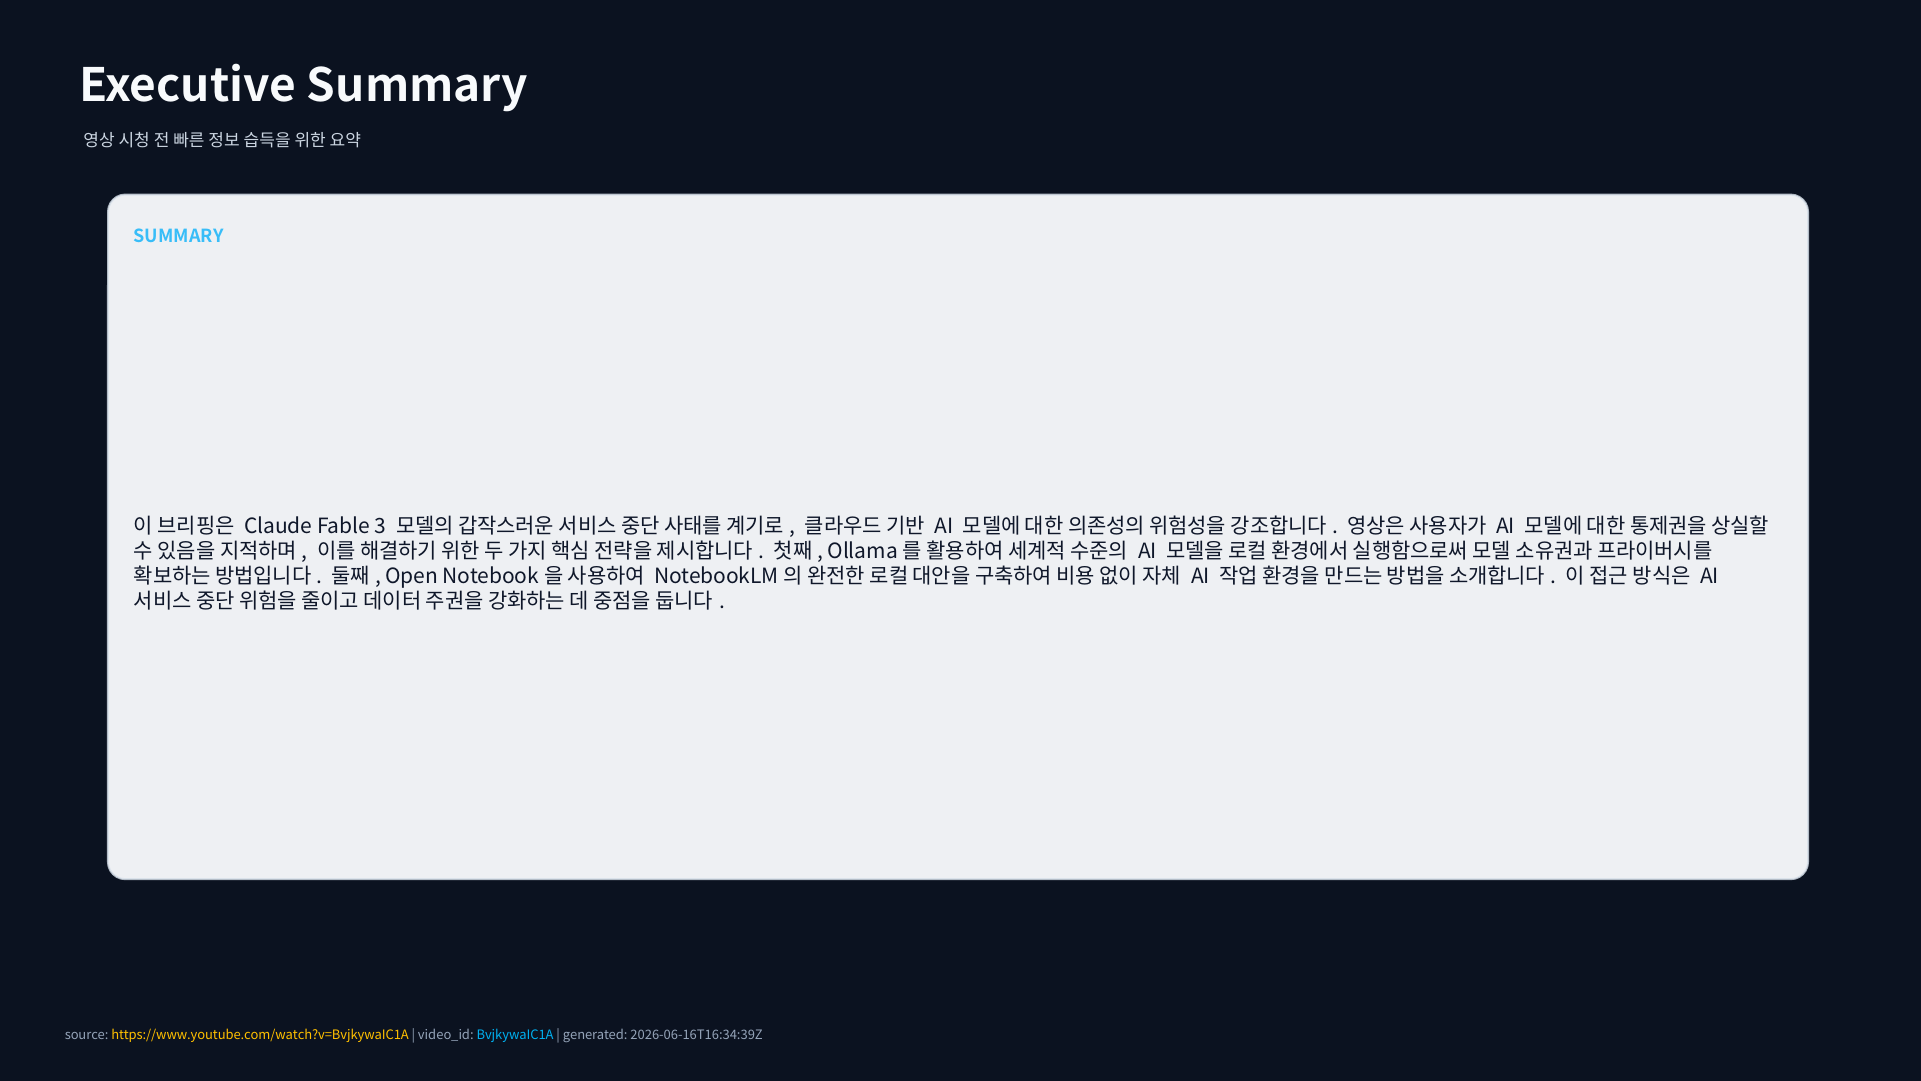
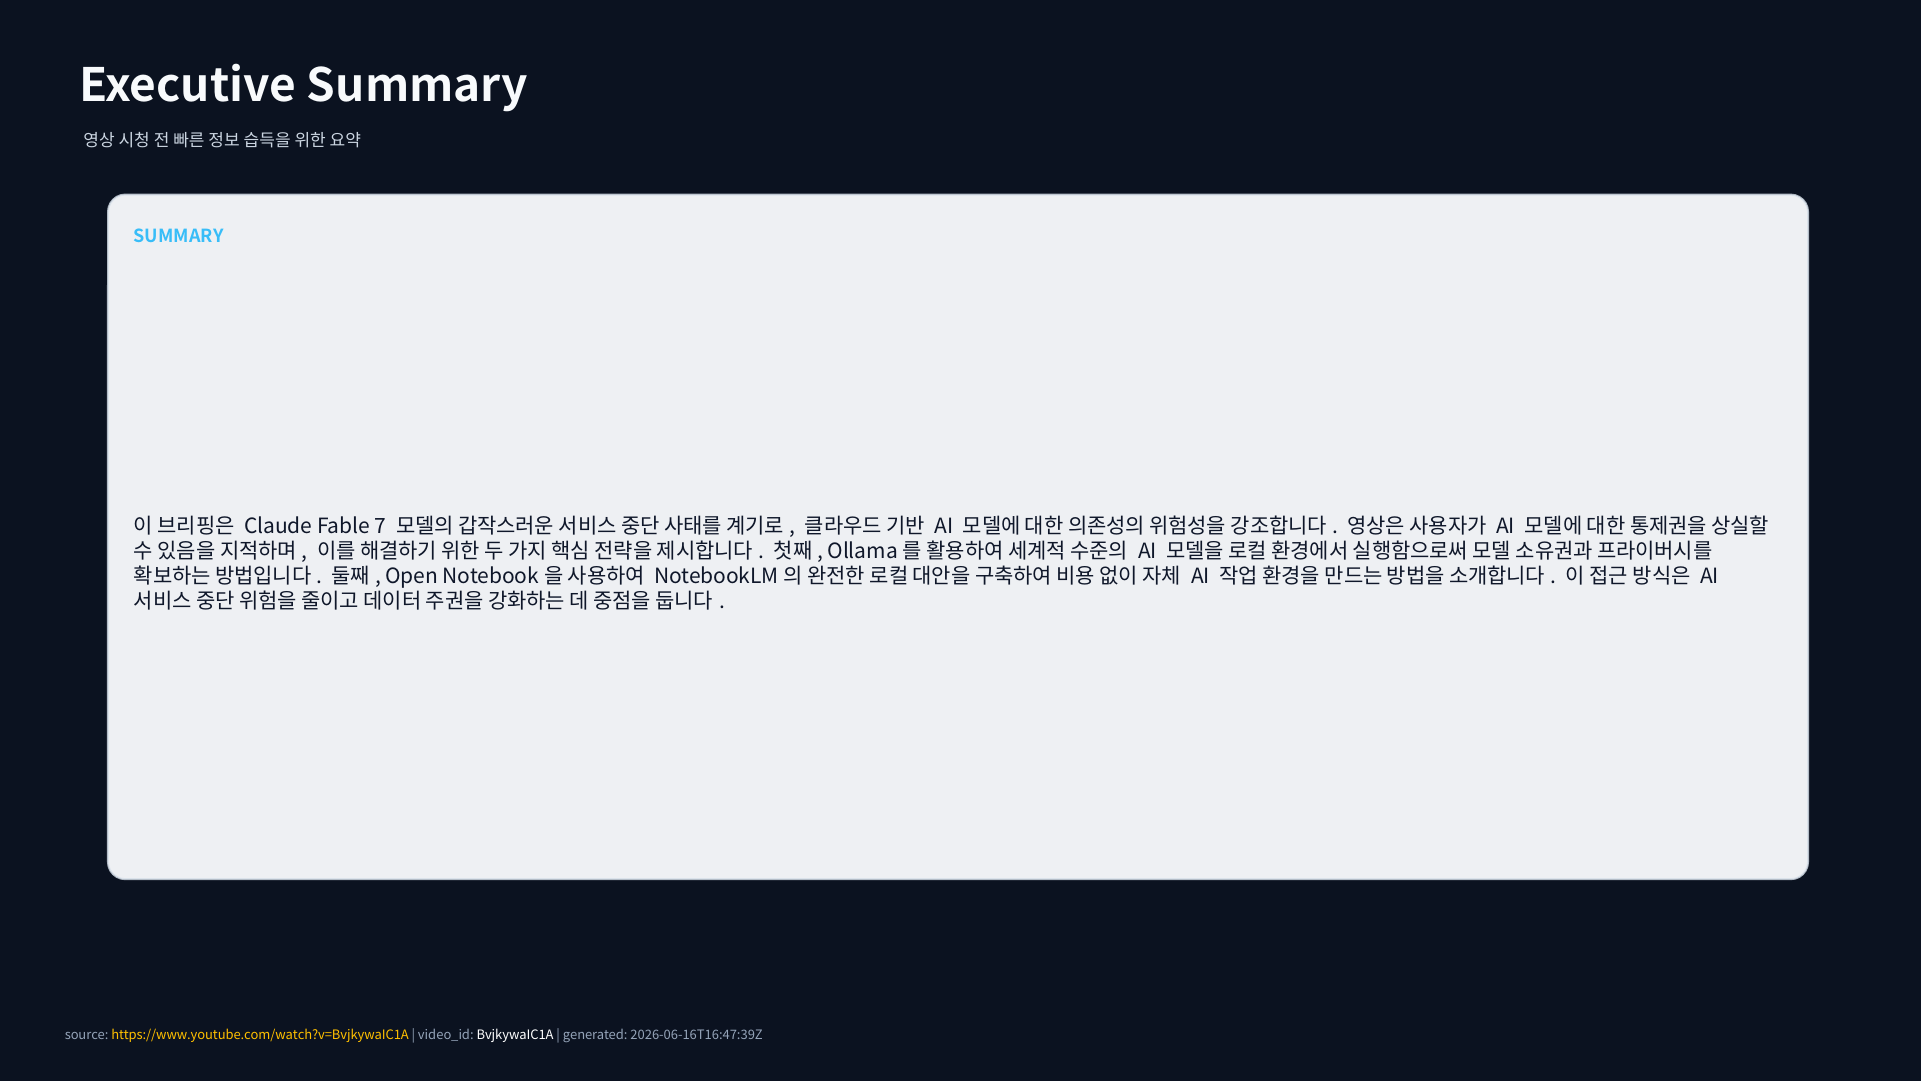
3: 3 -> 7
BvjkywaIC1A colour: light blue -> white
2026-06-16T16:34:39Z: 2026-06-16T16:34:39Z -> 2026-06-16T16:47:39Z
